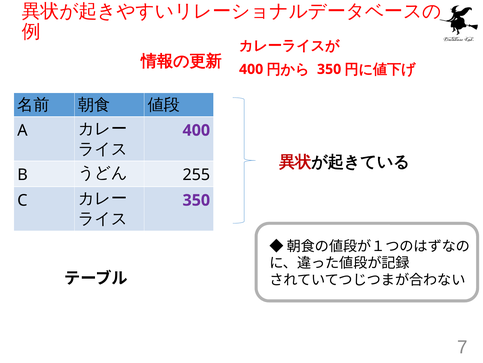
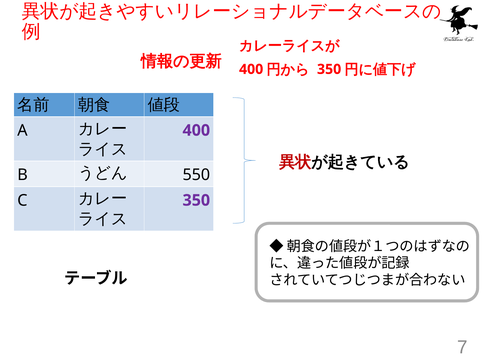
255: 255 -> 550
